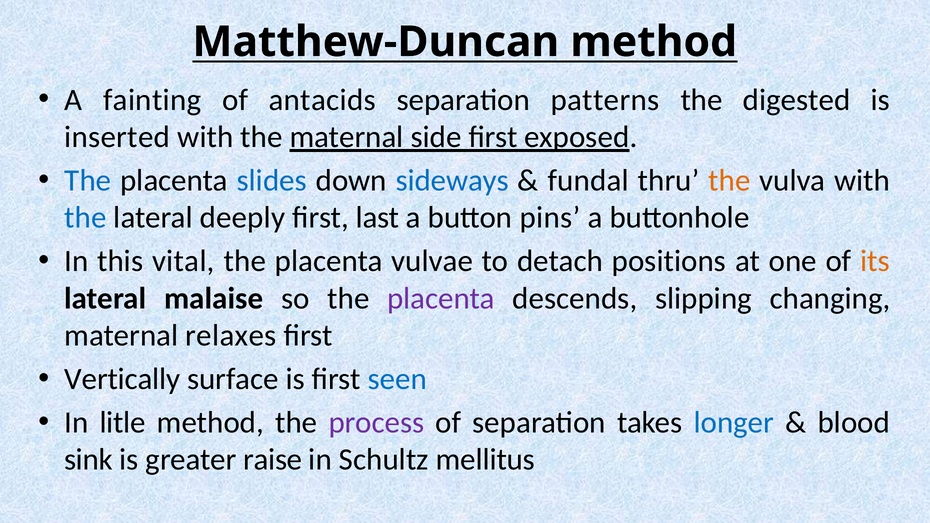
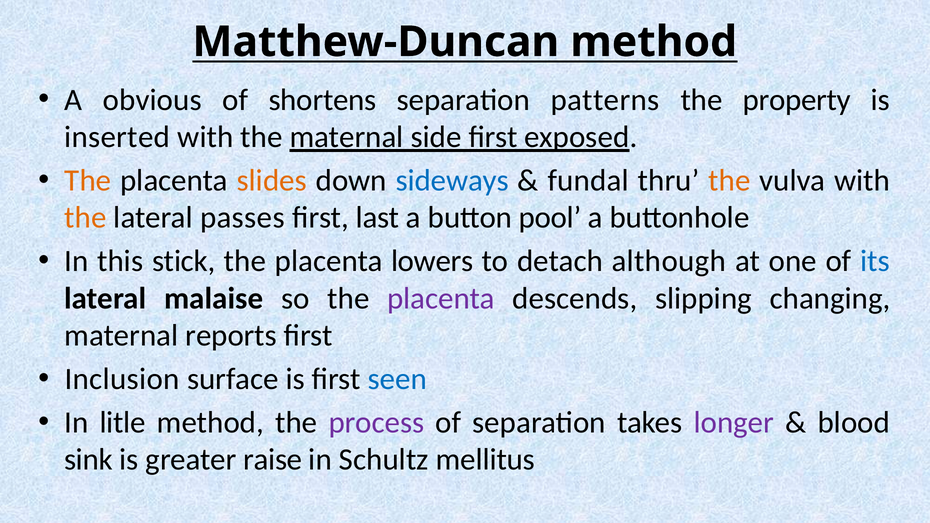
fainting: fainting -> obvious
antacids: antacids -> shortens
digested: digested -> property
The at (88, 181) colour: blue -> orange
slides colour: blue -> orange
the at (85, 218) colour: blue -> orange
deeply: deeply -> passes
pins: pins -> pool
vital: vital -> stick
vulvae: vulvae -> lowers
positions: positions -> although
its colour: orange -> blue
relaxes: relaxes -> reports
Vertically: Vertically -> Inclusion
longer colour: blue -> purple
